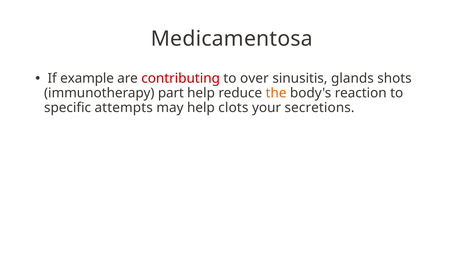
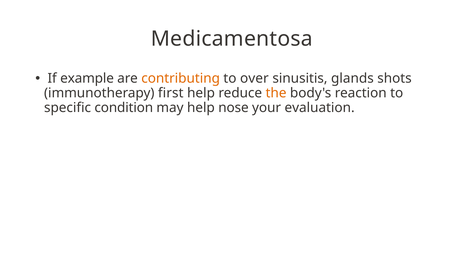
contributing colour: red -> orange
part: part -> first
attempts: attempts -> condition
clots: clots -> nose
secretions: secretions -> evaluation
